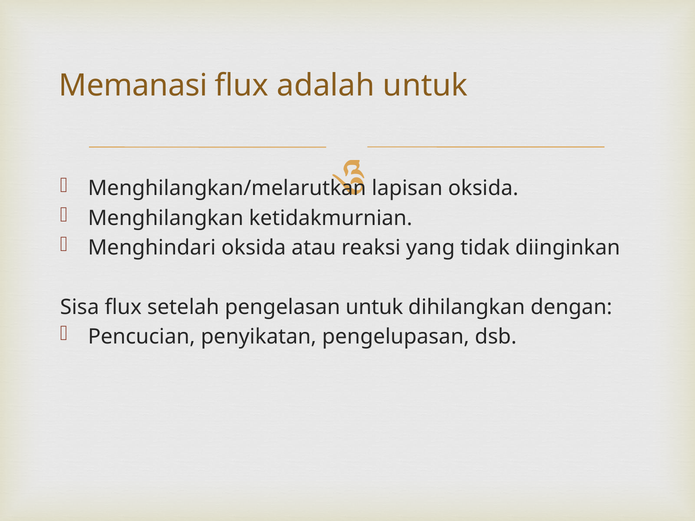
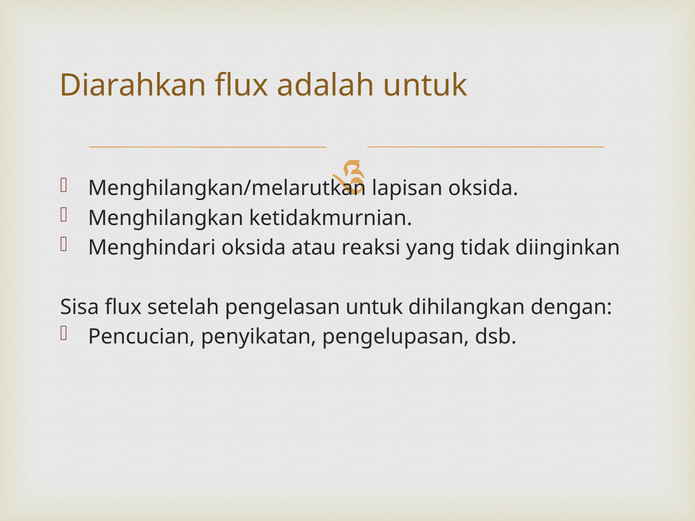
Memanasi: Memanasi -> Diarahkan
